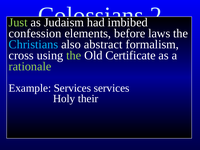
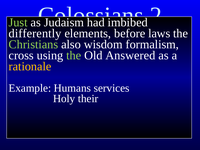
confession: confession -> differently
Christians colour: light blue -> light green
abstract: abstract -> wisdom
Certificate: Certificate -> Answered
rationale colour: light green -> yellow
Example Services: Services -> Humans
